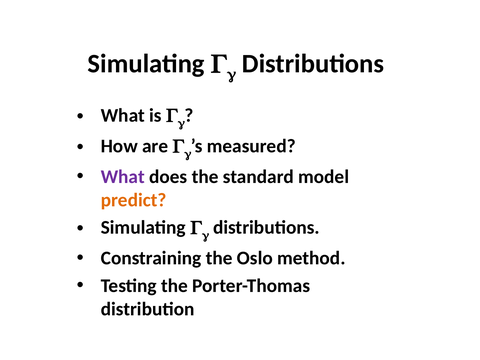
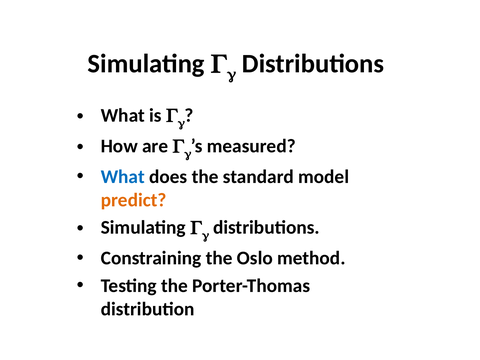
What at (123, 177) colour: purple -> blue
